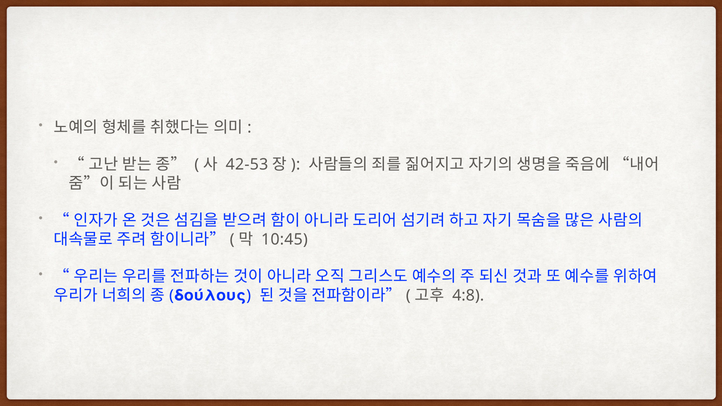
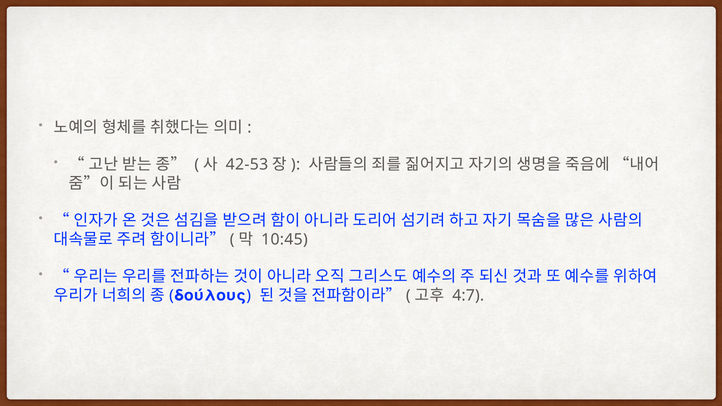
4:8: 4:8 -> 4:7
